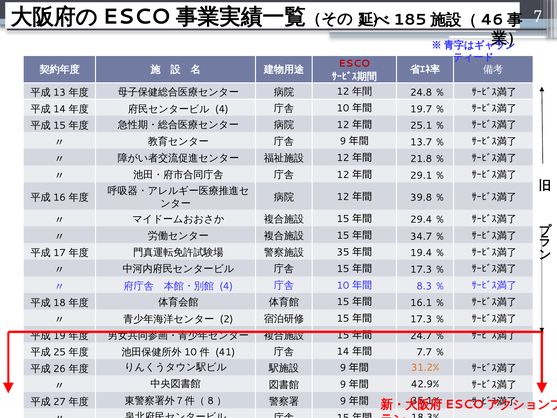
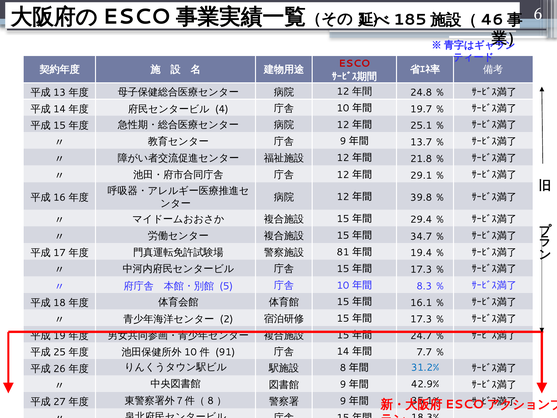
7: 7 -> 6
35: 35 -> 81
4 at (226, 286): 4 -> 5
41: 41 -> 91
9 at (343, 368): 9 -> 8
31.2% colour: orange -> blue
